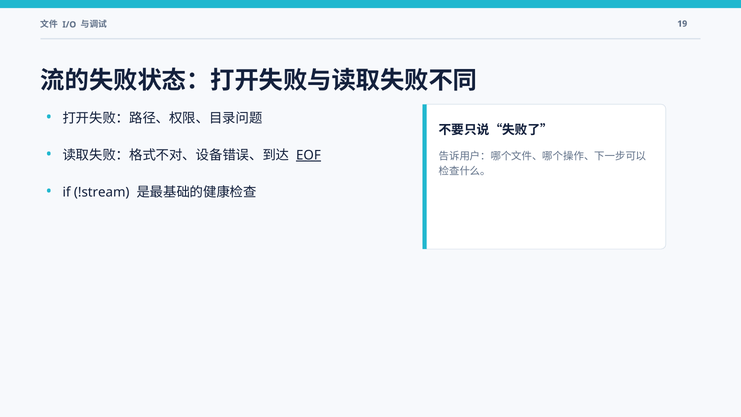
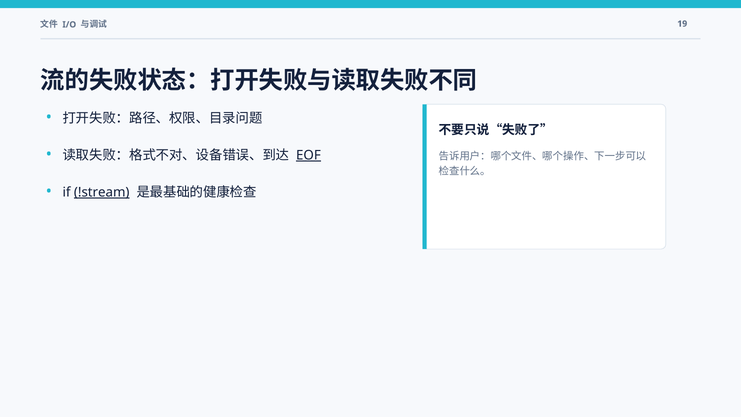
!stream underline: none -> present
